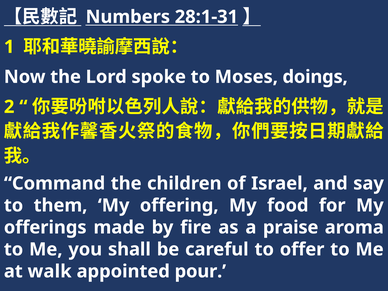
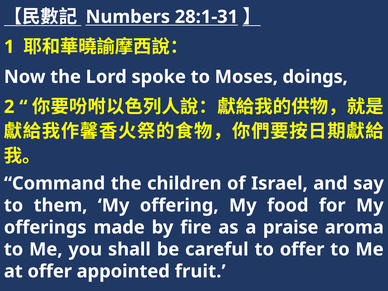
at walk: walk -> offer
pour: pour -> fruit
